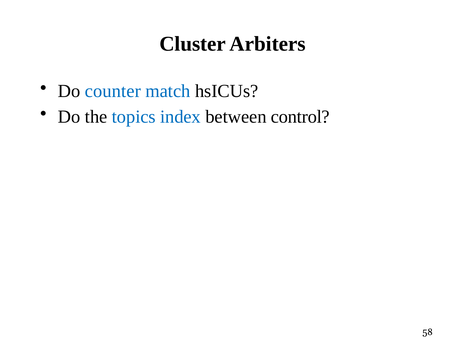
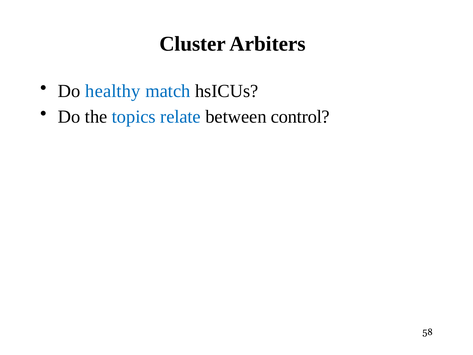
counter: counter -> healthy
index: index -> relate
